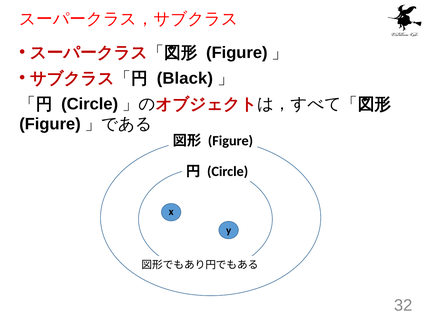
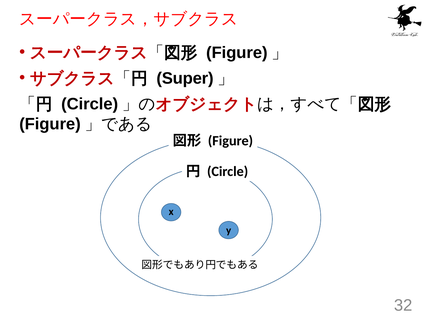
Black: Black -> Super
